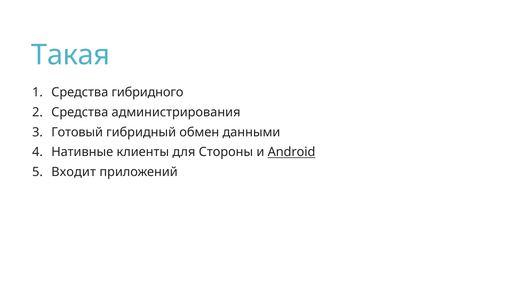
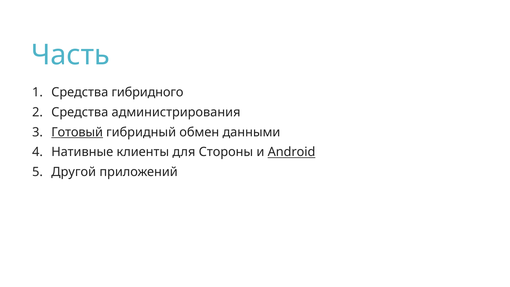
Такая: Такая -> Часть
Готовый underline: none -> present
Входит: Входит -> Другой
